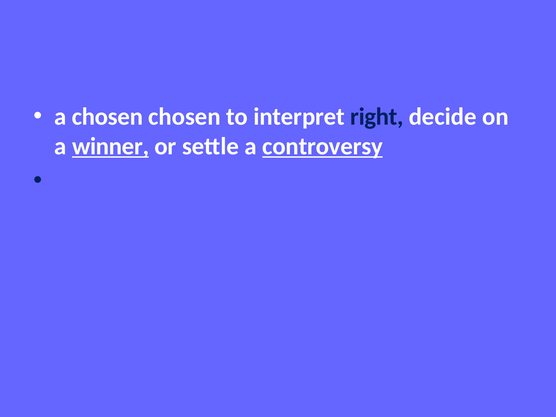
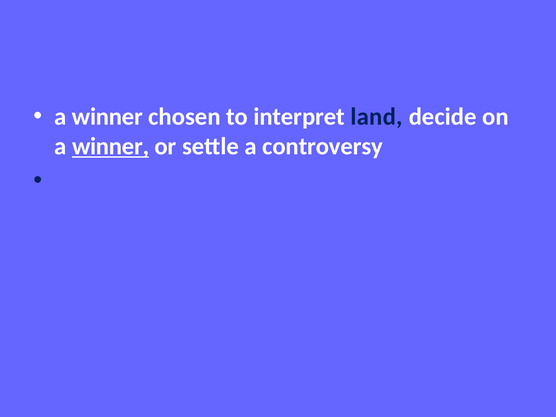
chosen at (107, 117): chosen -> winner
right: right -> land
controversy underline: present -> none
